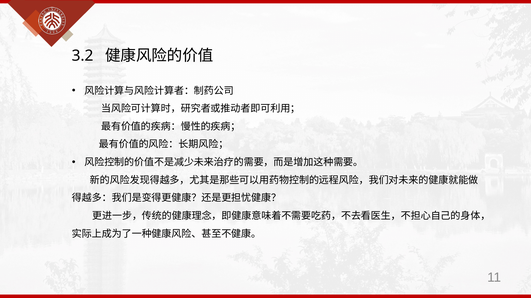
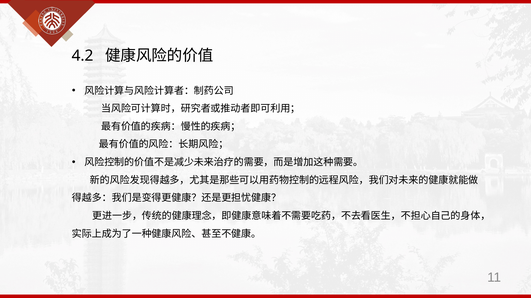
3.2: 3.2 -> 4.2
